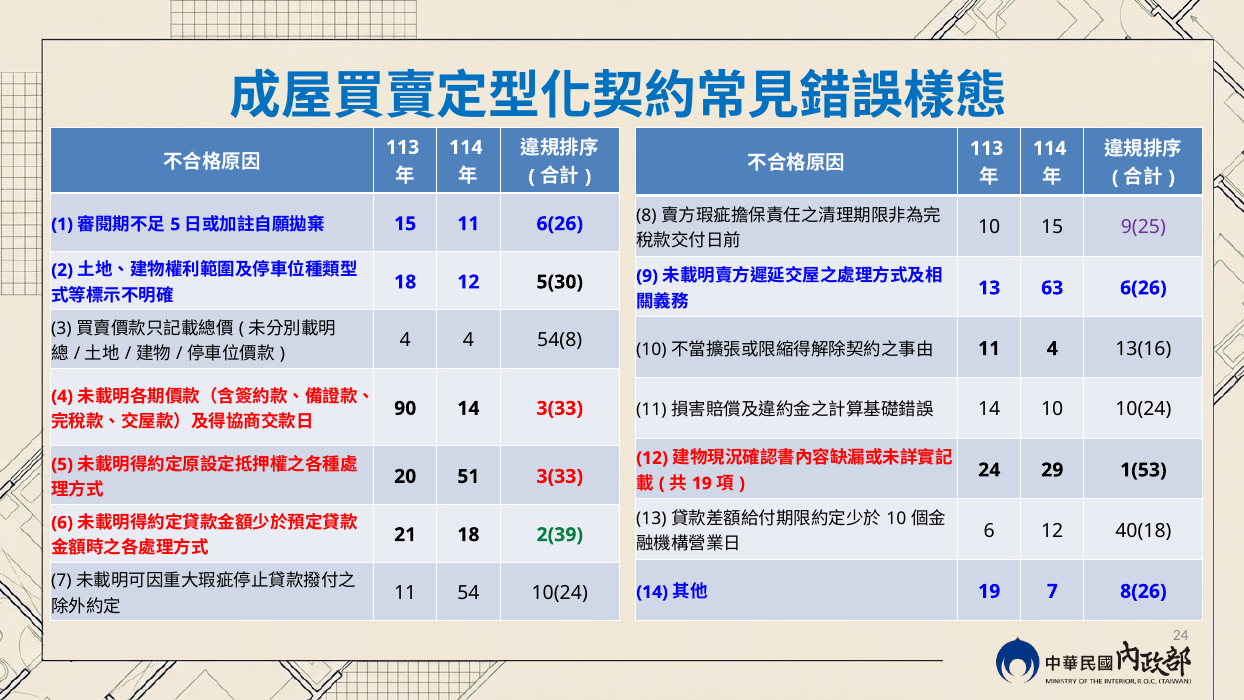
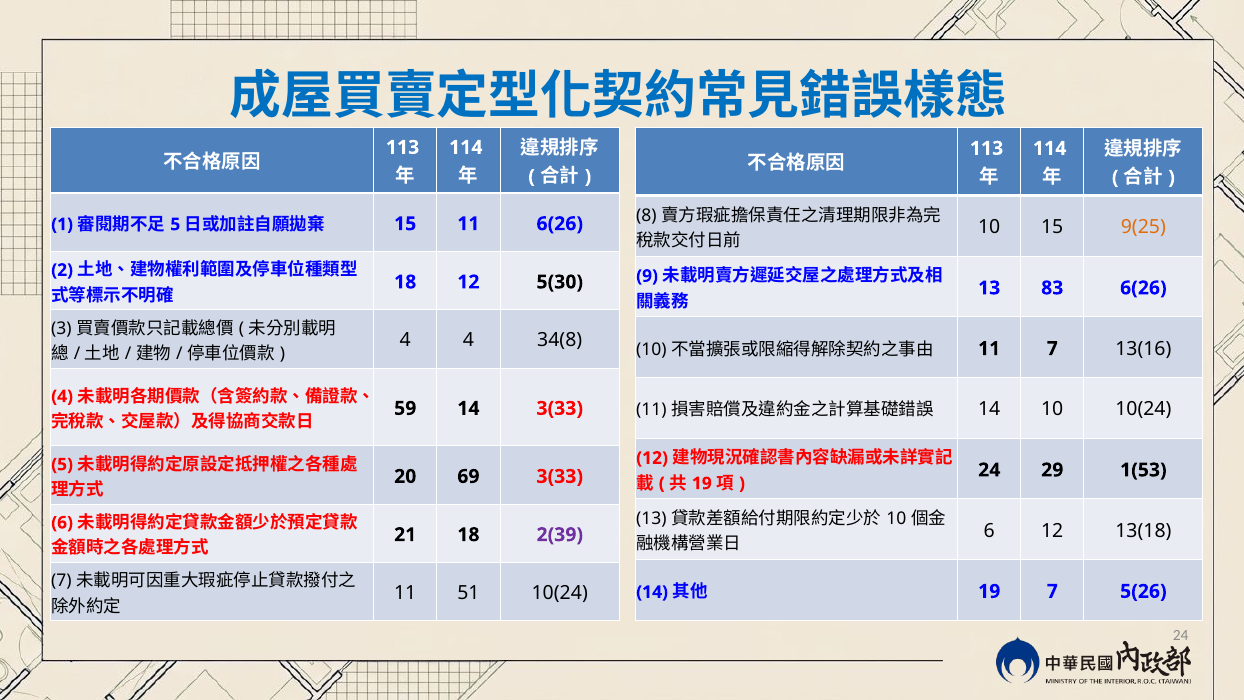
9(25 colour: purple -> orange
63: 63 -> 83
54(8: 54(8 -> 34(8
11 4: 4 -> 7
90: 90 -> 59
51: 51 -> 69
40(18: 40(18 -> 13(18
2(39 colour: green -> purple
54: 54 -> 51
8(26: 8(26 -> 5(26
